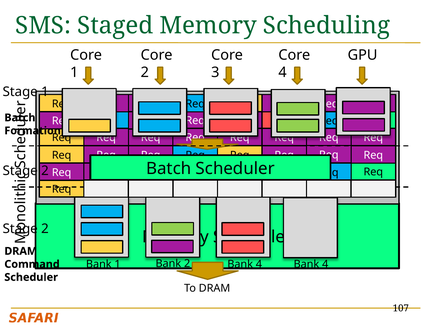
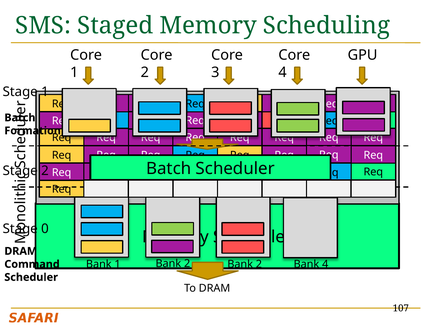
2 at (45, 229): 2 -> 0
2 Bank 4: 4 -> 2
